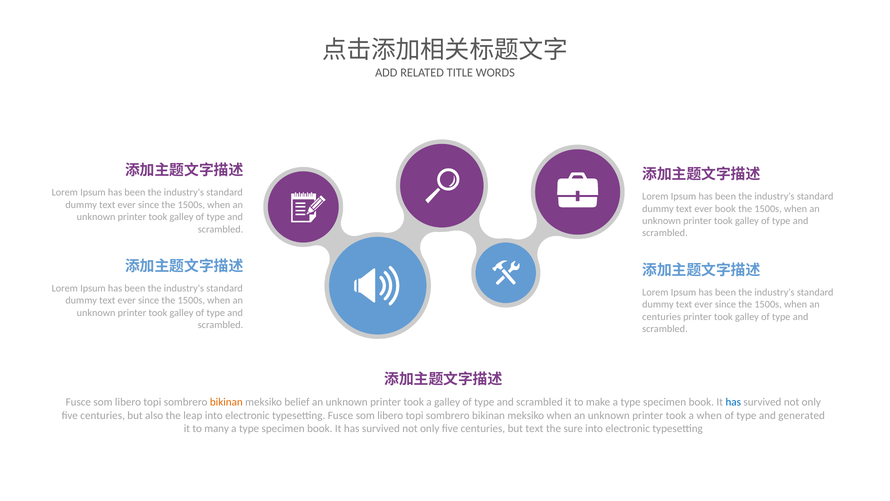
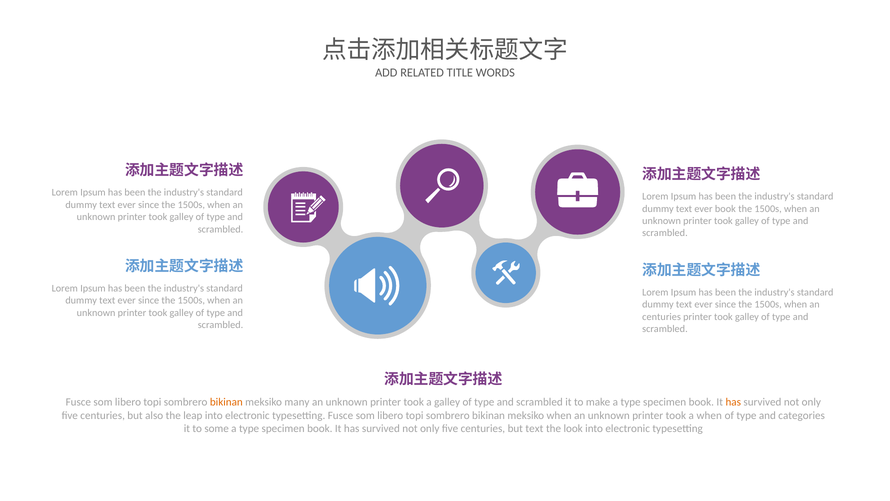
belief: belief -> many
has at (733, 402) colour: blue -> orange
generated: generated -> categories
many: many -> some
sure: sure -> look
